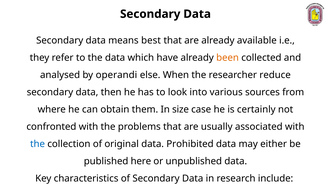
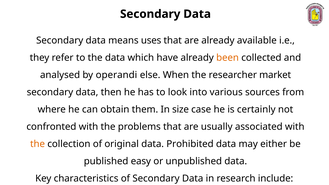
best: best -> uses
reduce: reduce -> market
the at (38, 144) colour: blue -> orange
here: here -> easy
